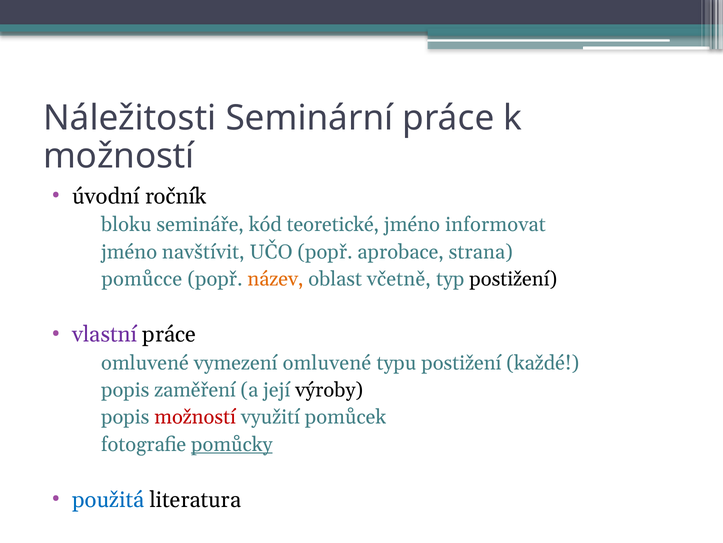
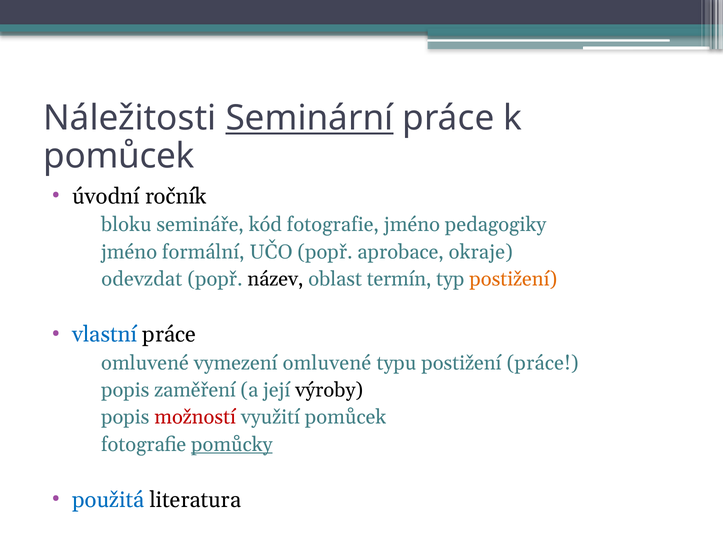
Seminární underline: none -> present
možností at (119, 156): možností -> pomůcek
kód teoretické: teoretické -> fotografie
informovat: informovat -> pedagogiky
navštívit: navštívit -> formální
strana: strana -> okraje
pomůcce: pomůcce -> odevzdat
název colour: orange -> black
včetně: včetně -> termín
postižení at (513, 279) colour: black -> orange
vlastní colour: purple -> blue
postižení každé: každé -> práce
